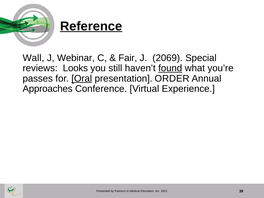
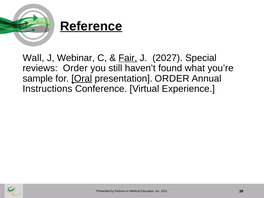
Fair underline: none -> present
2069: 2069 -> 2027
reviews Looks: Looks -> Order
found underline: present -> none
passes: passes -> sample
Approaches: Approaches -> Instructions
